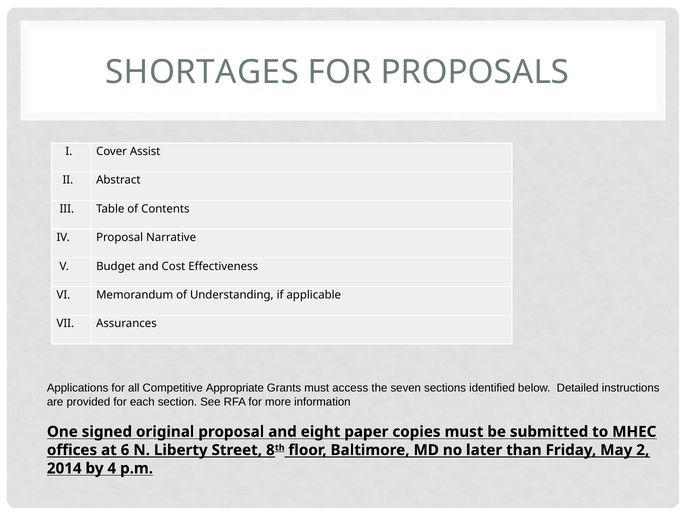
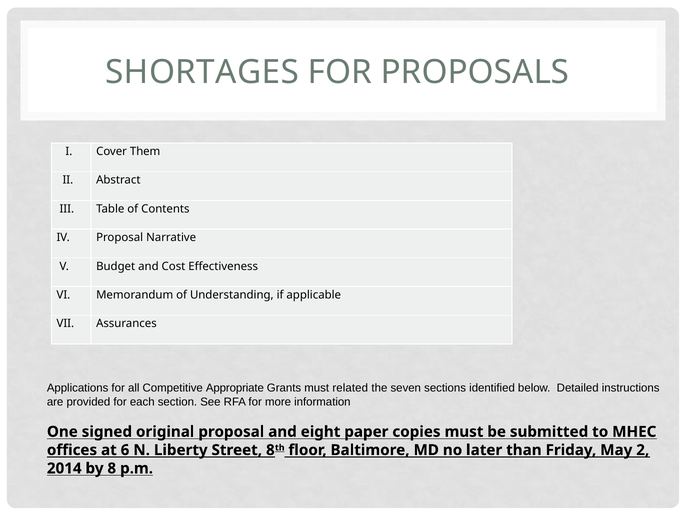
Assist: Assist -> Them
access: access -> related
4: 4 -> 8
